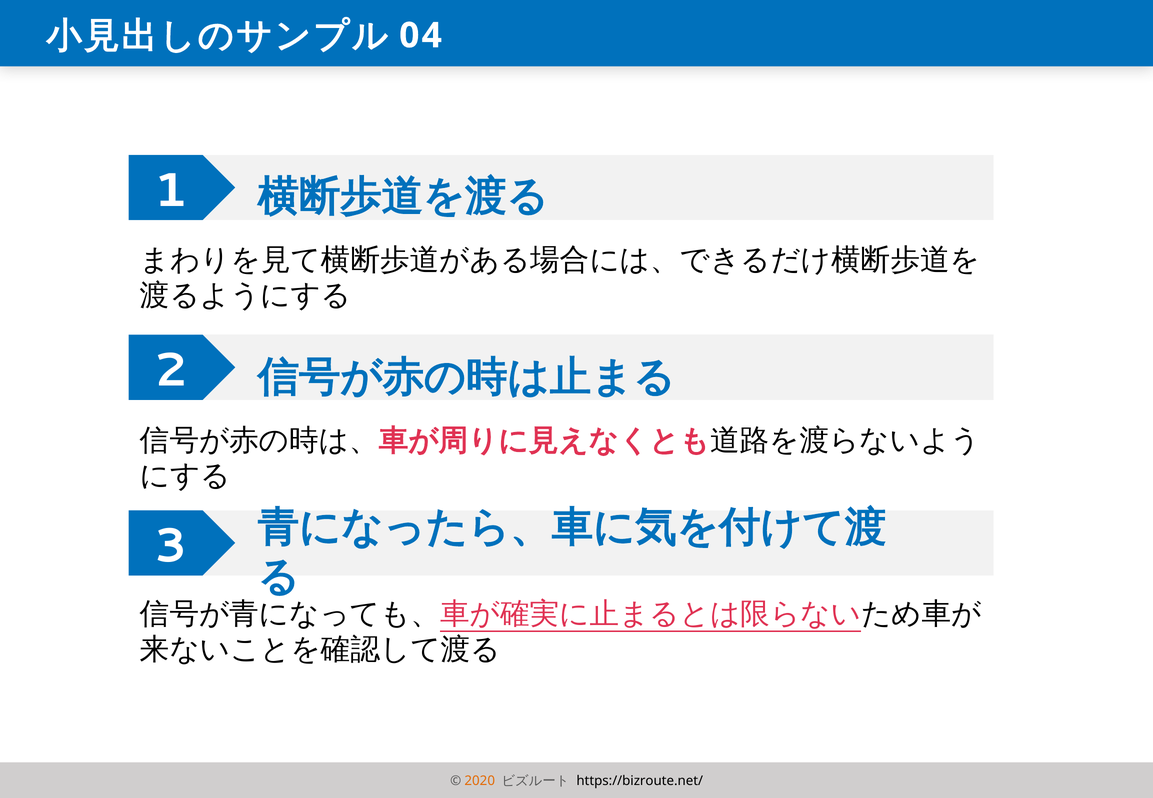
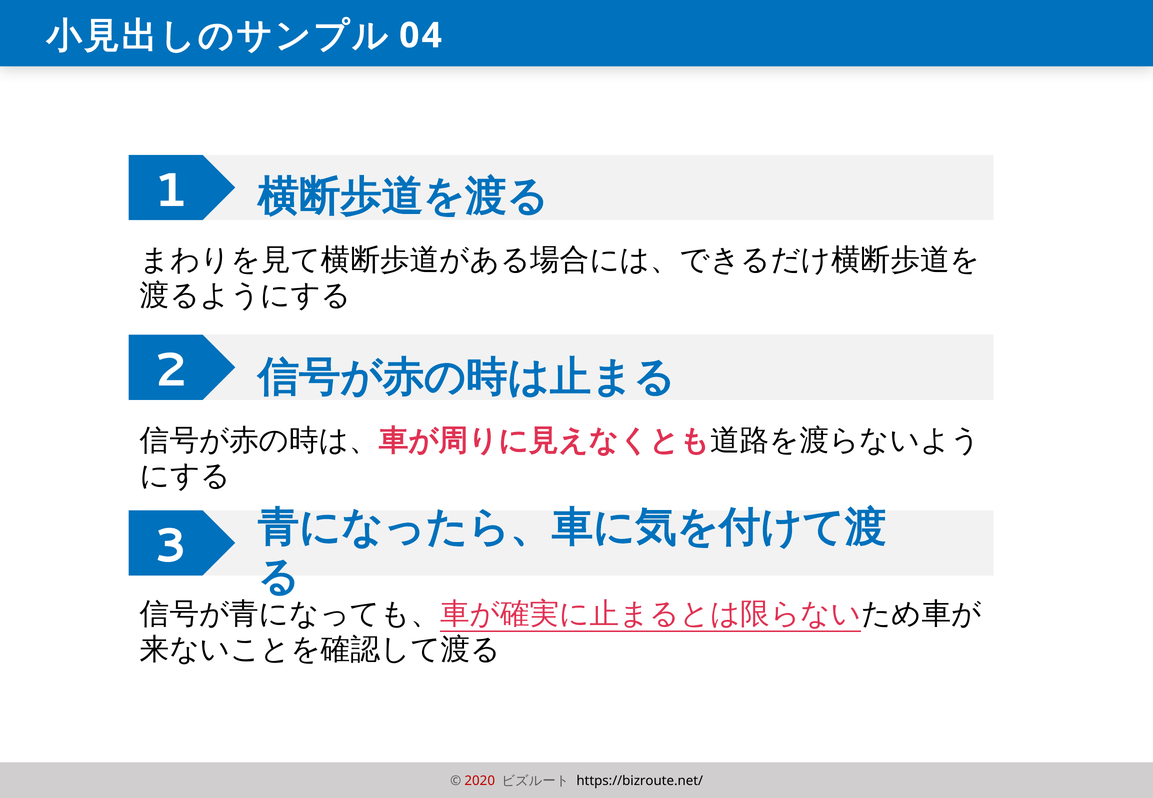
2020 colour: orange -> red
